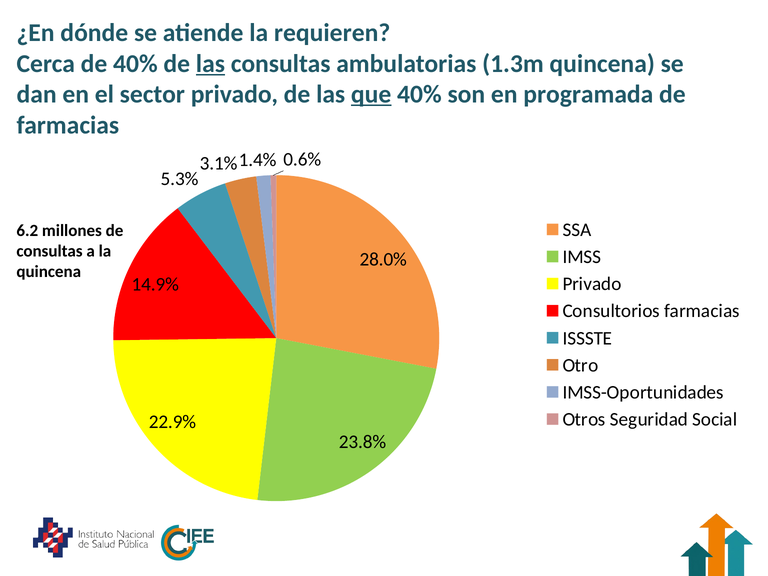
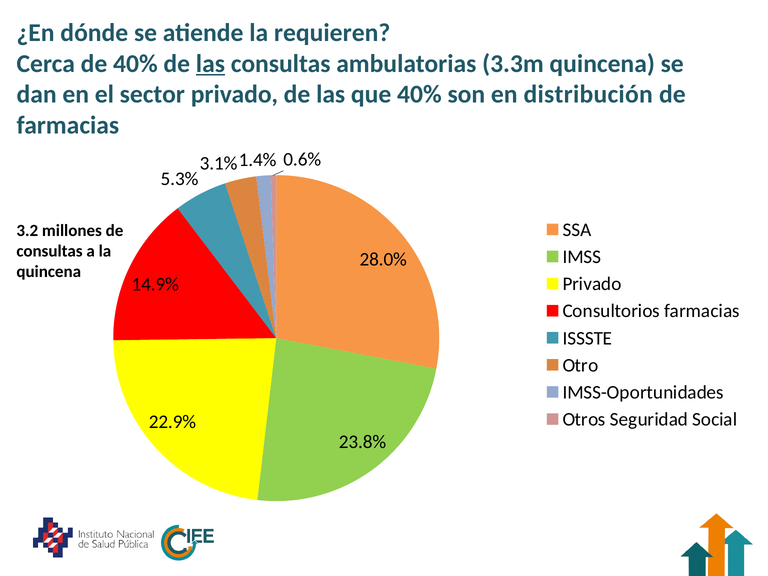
1.3m: 1.3m -> 3.3m
que underline: present -> none
programada: programada -> distribución
6.2: 6.2 -> 3.2
